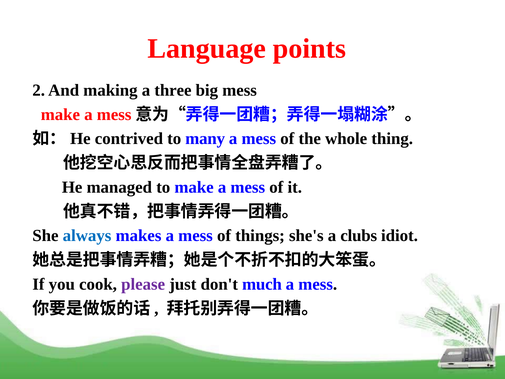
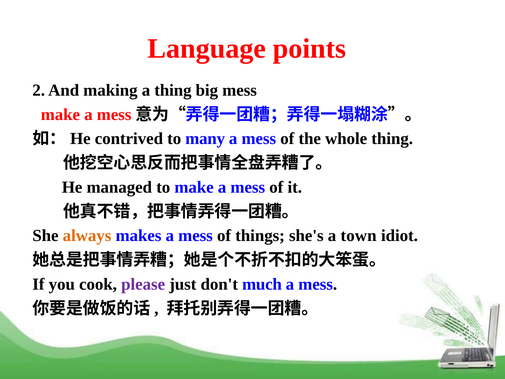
a three: three -> thing
always colour: blue -> orange
clubs: clubs -> town
